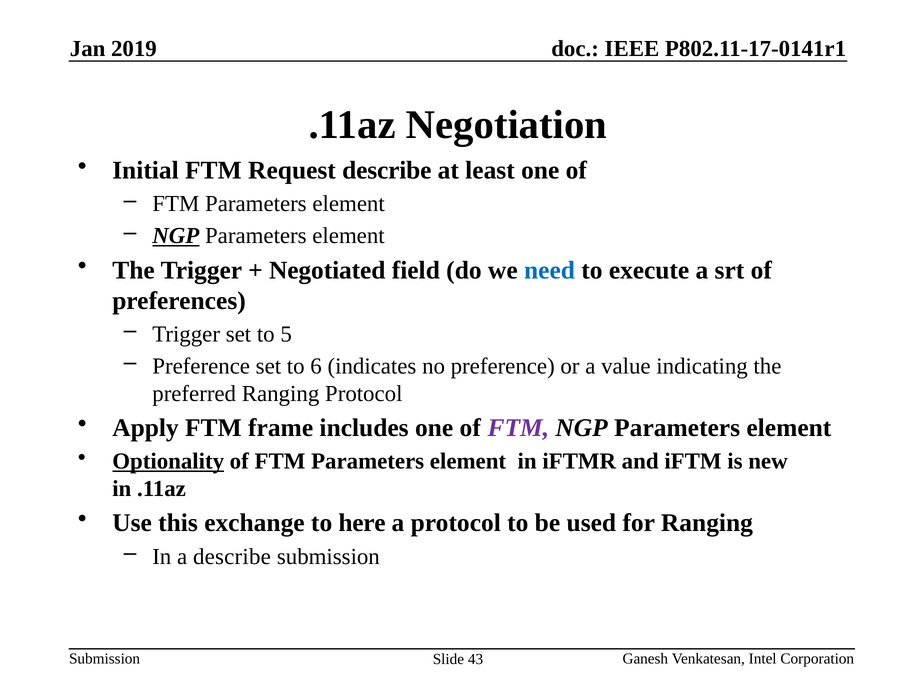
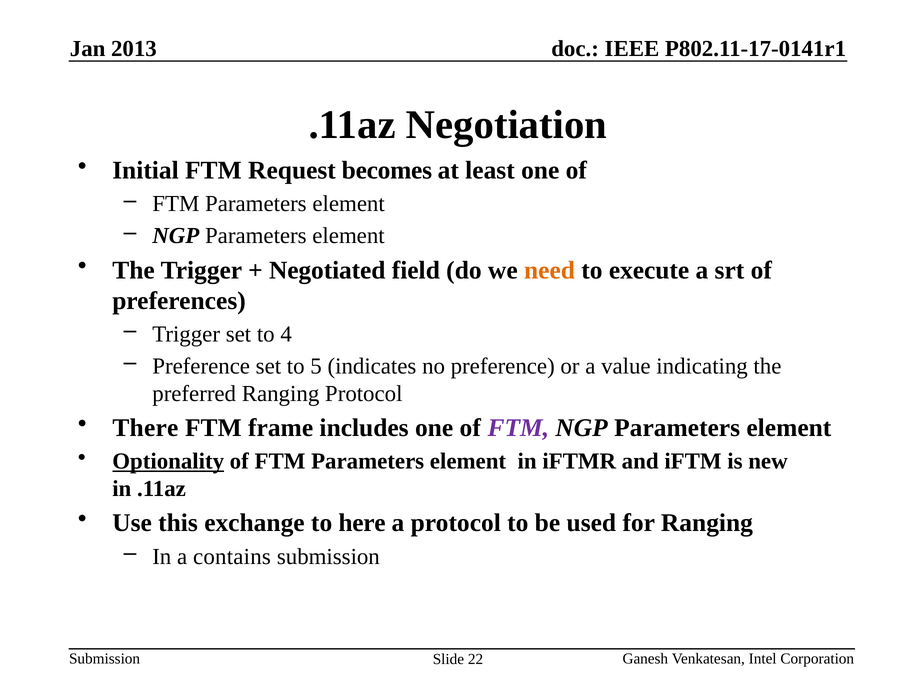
2019: 2019 -> 2013
Request describe: describe -> becomes
NGP at (176, 236) underline: present -> none
need colour: blue -> orange
5: 5 -> 4
6: 6 -> 5
Apply: Apply -> There
a describe: describe -> contains
43: 43 -> 22
